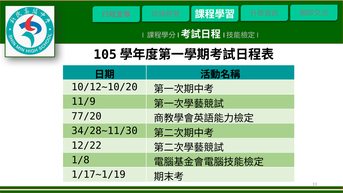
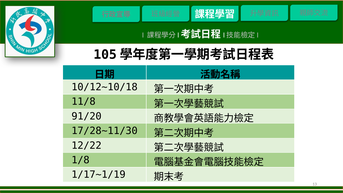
10/12~10/20: 10/12~10/20 -> 10/12~10/18
11/9: 11/9 -> 11/8
77/20: 77/20 -> 91/20
34/28~11/30: 34/28~11/30 -> 17/28~11/30
